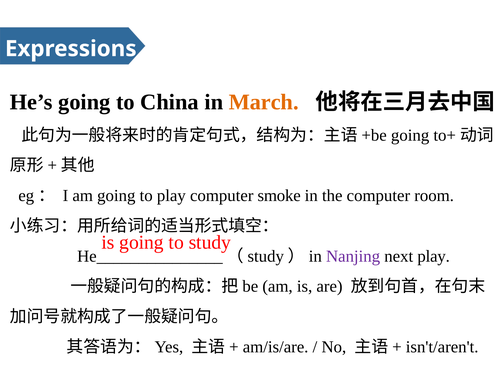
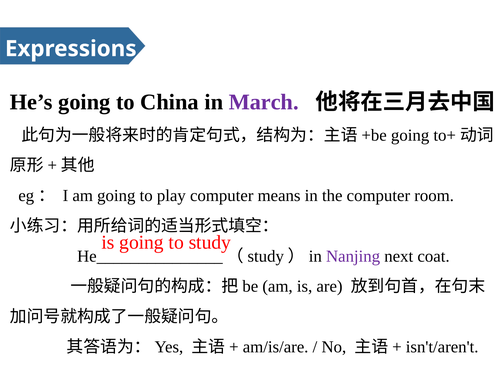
March colour: orange -> purple
smoke: smoke -> means
next play: play -> coat
